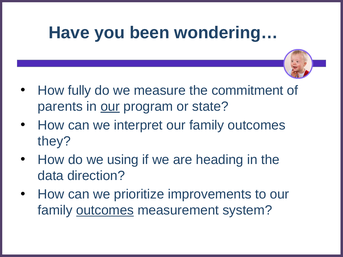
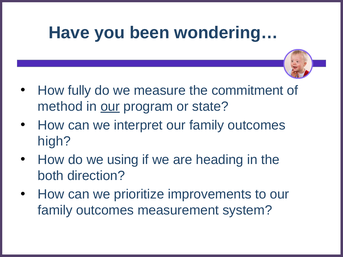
parents: parents -> method
they: they -> high
data: data -> both
outcomes at (105, 211) underline: present -> none
